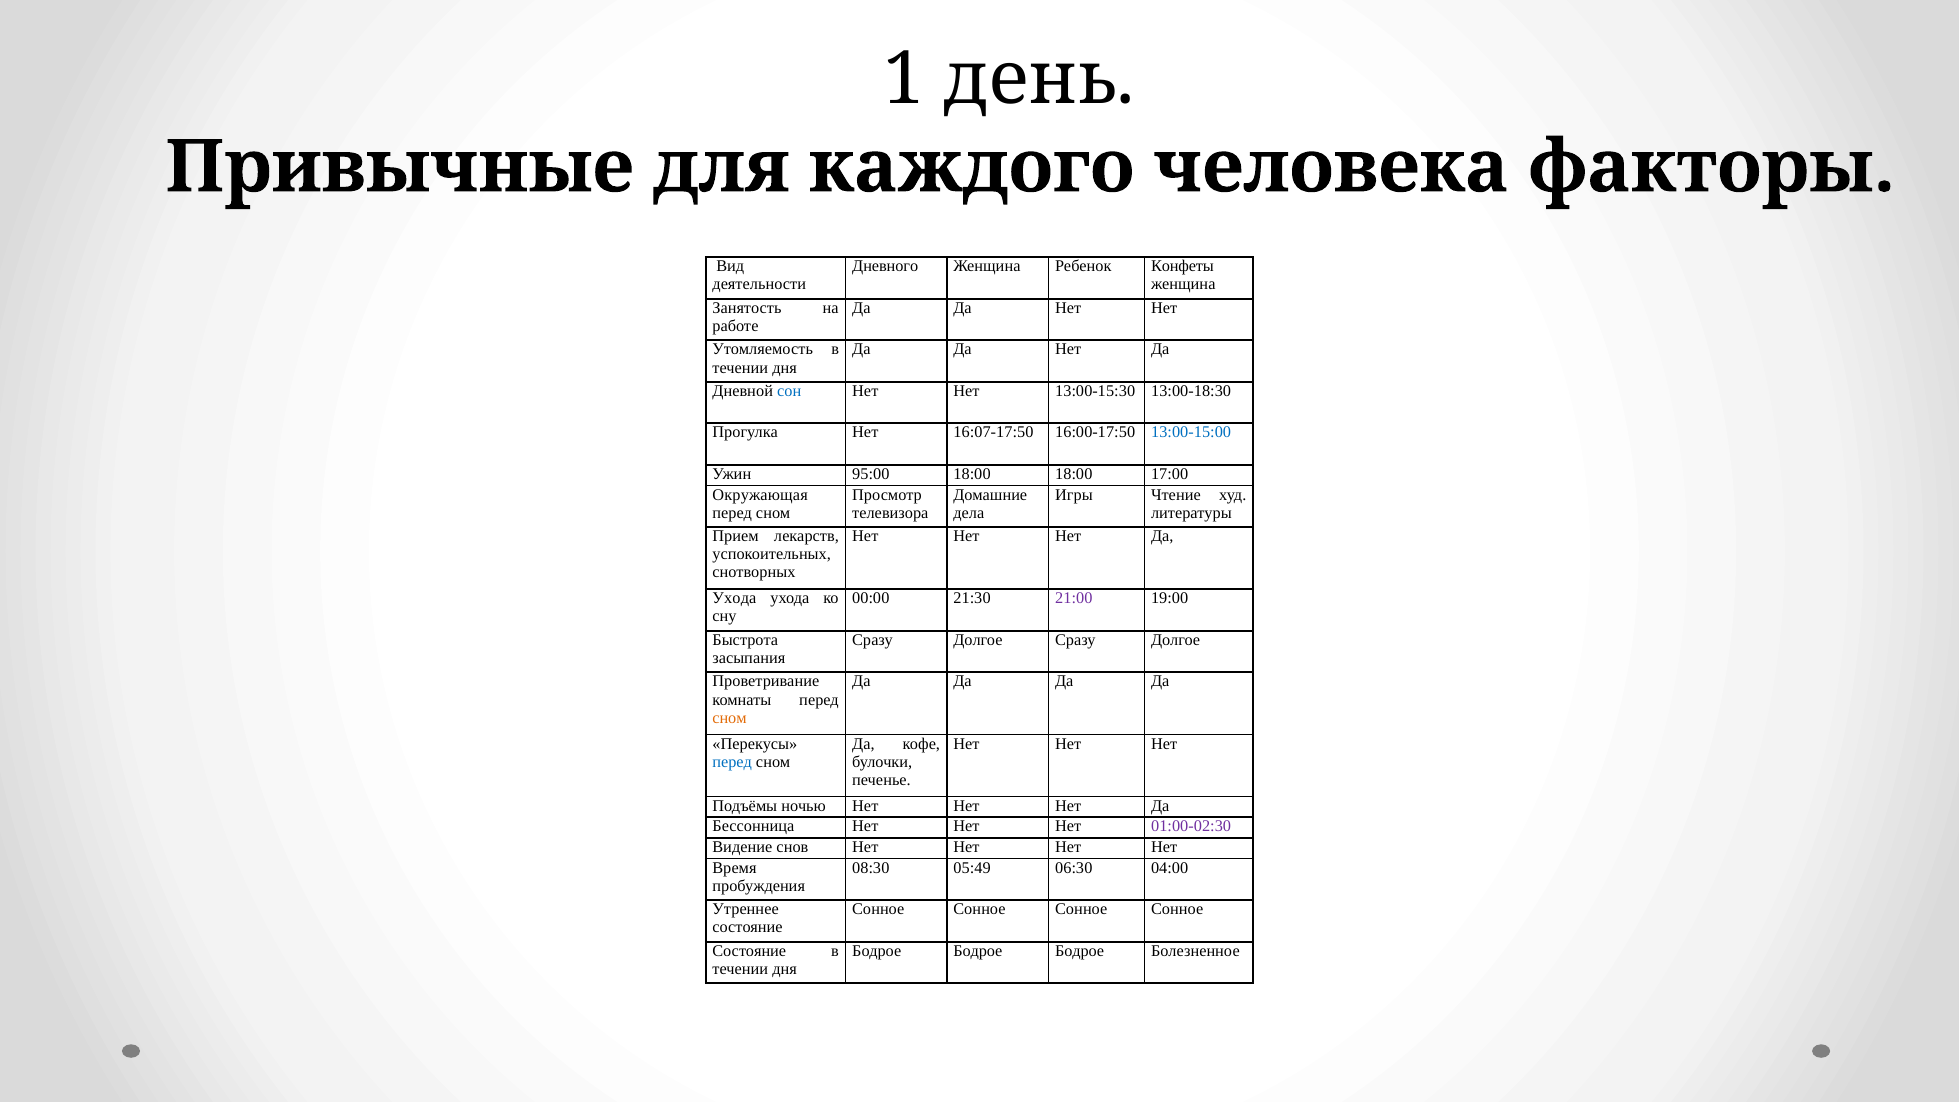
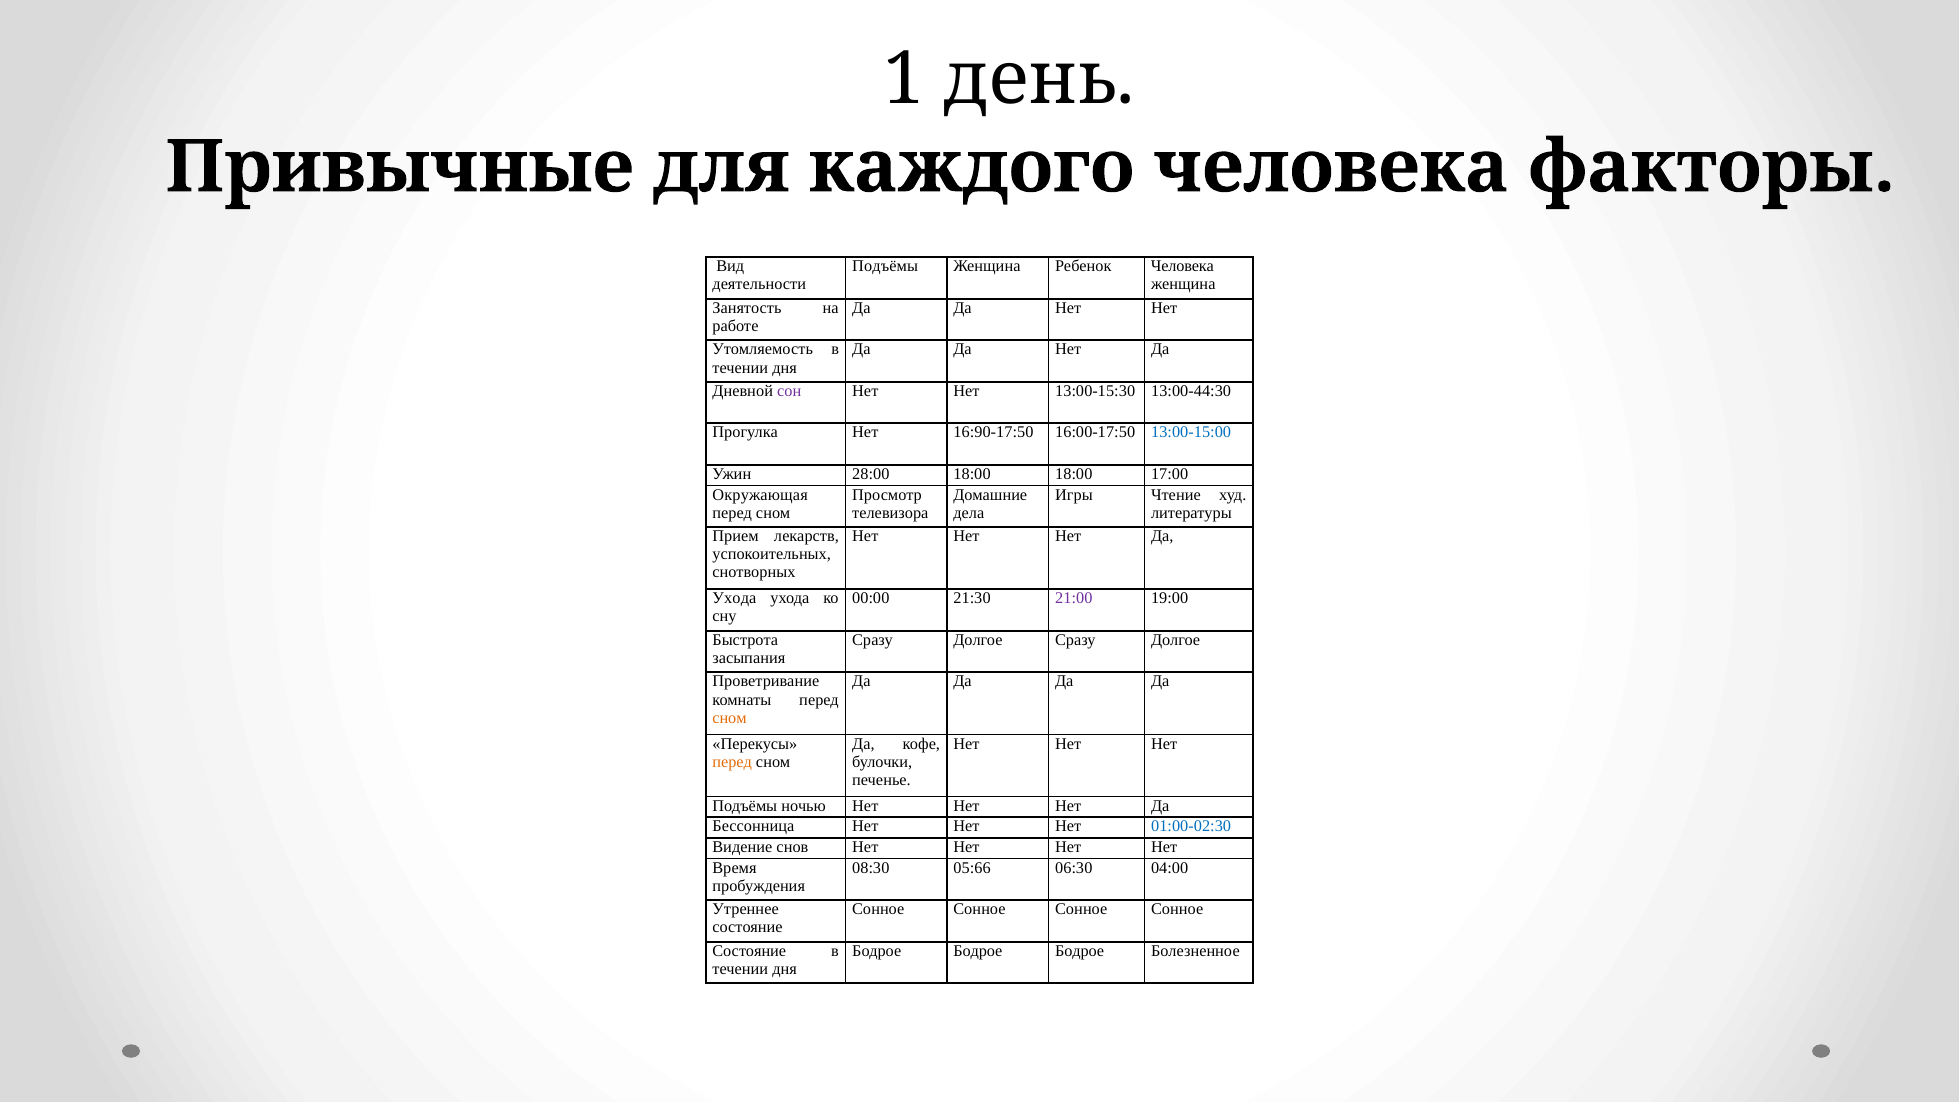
Дневного at (885, 266): Дневного -> Подъёмы
Ребенок Конфеты: Конфеты -> Человека
сон colour: blue -> purple
13:00-18:30: 13:00-18:30 -> 13:00-44:30
16:07-17:50: 16:07-17:50 -> 16:90-17:50
95:00: 95:00 -> 28:00
перед at (732, 762) colour: blue -> orange
01:00-02:30 colour: purple -> blue
05:49: 05:49 -> 05:66
